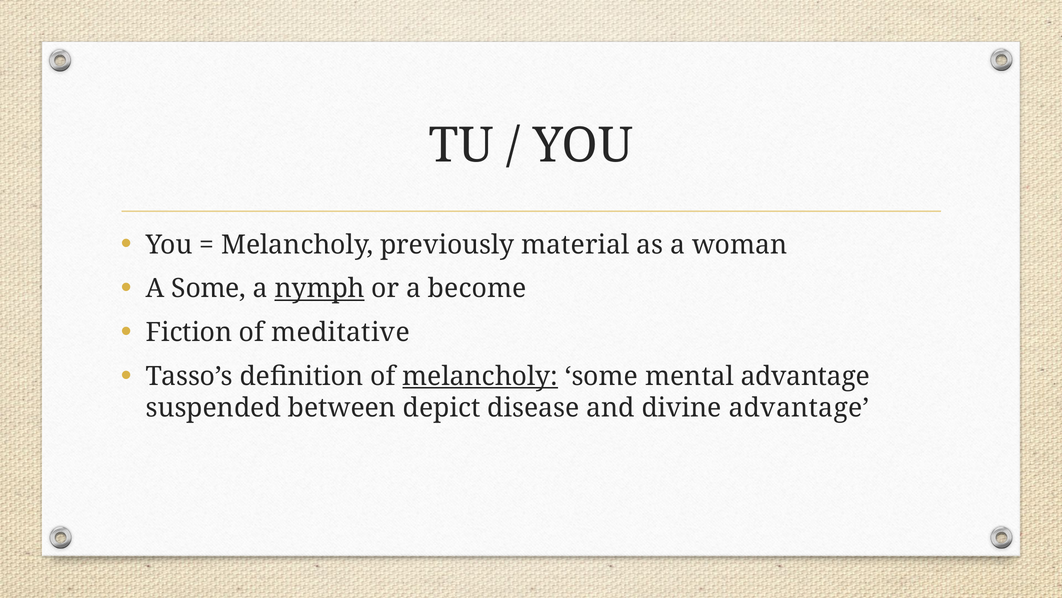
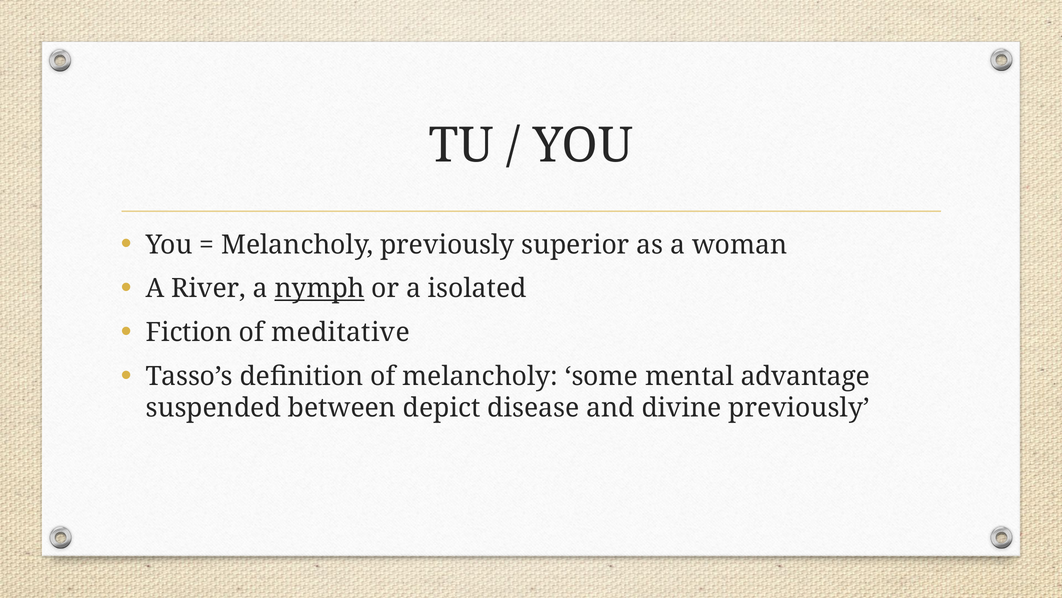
material: material -> superior
A Some: Some -> River
become: become -> isolated
melancholy at (480, 376) underline: present -> none
divine advantage: advantage -> previously
